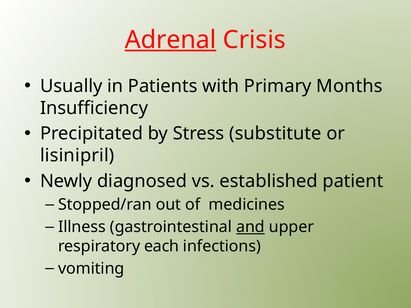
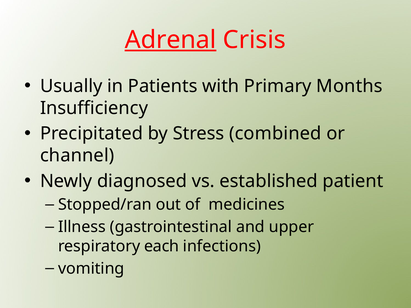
substitute: substitute -> combined
lisinipril: lisinipril -> channel
and underline: present -> none
